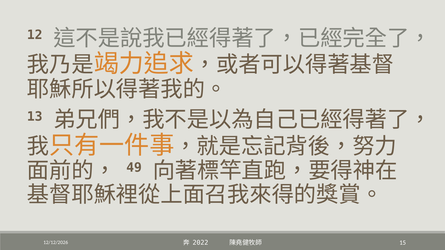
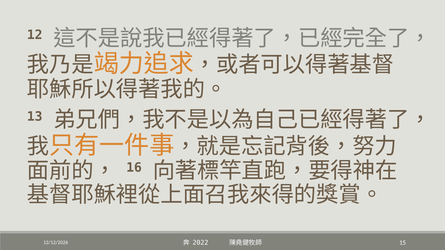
49: 49 -> 16
